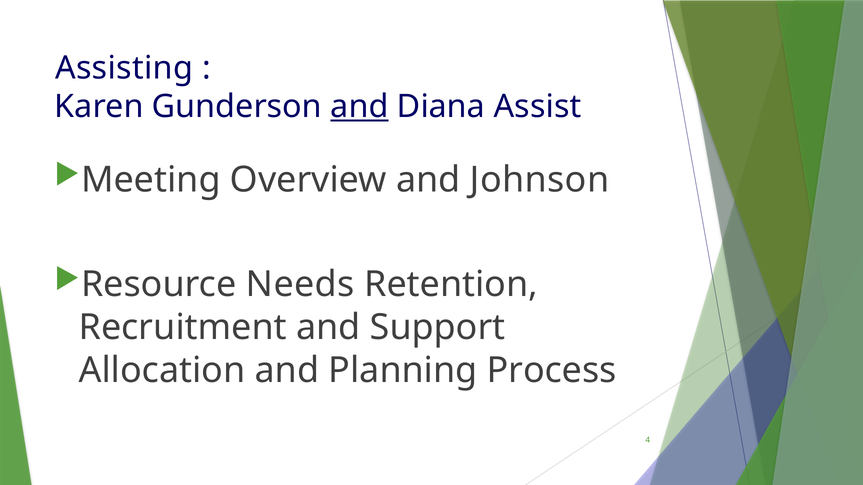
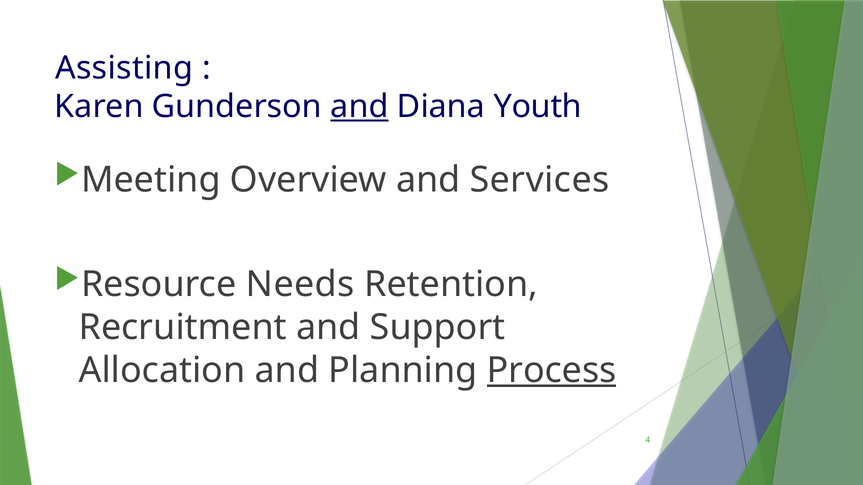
Assist: Assist -> Youth
Johnson: Johnson -> Services
Process underline: none -> present
